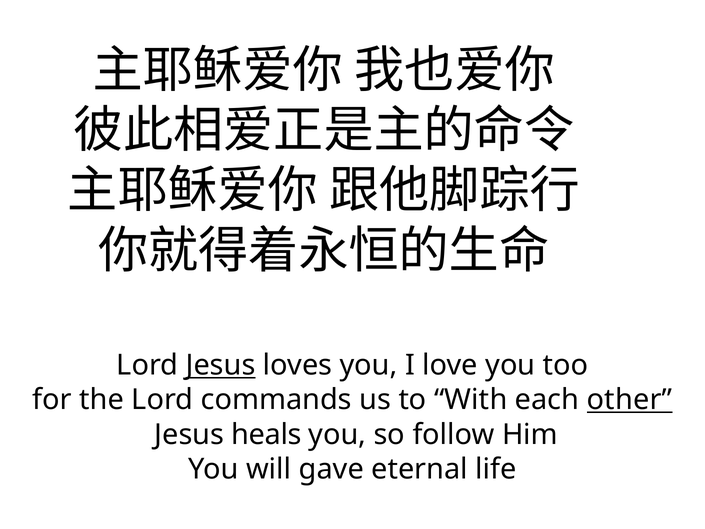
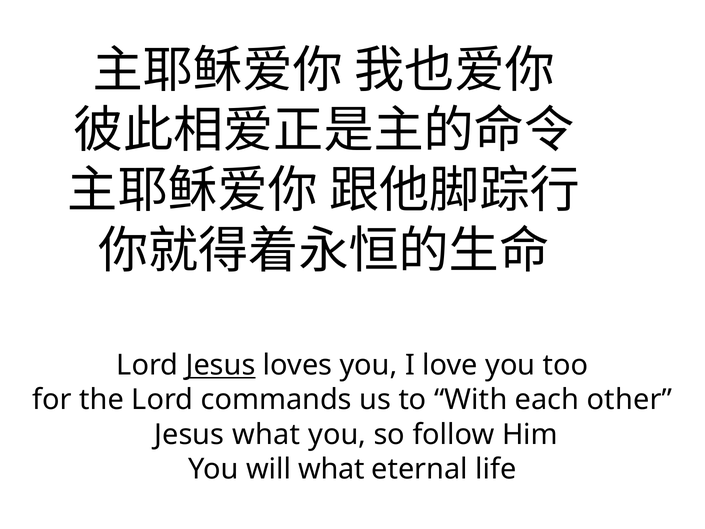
other underline: present -> none
Jesus heals: heals -> what
will gave: gave -> what
